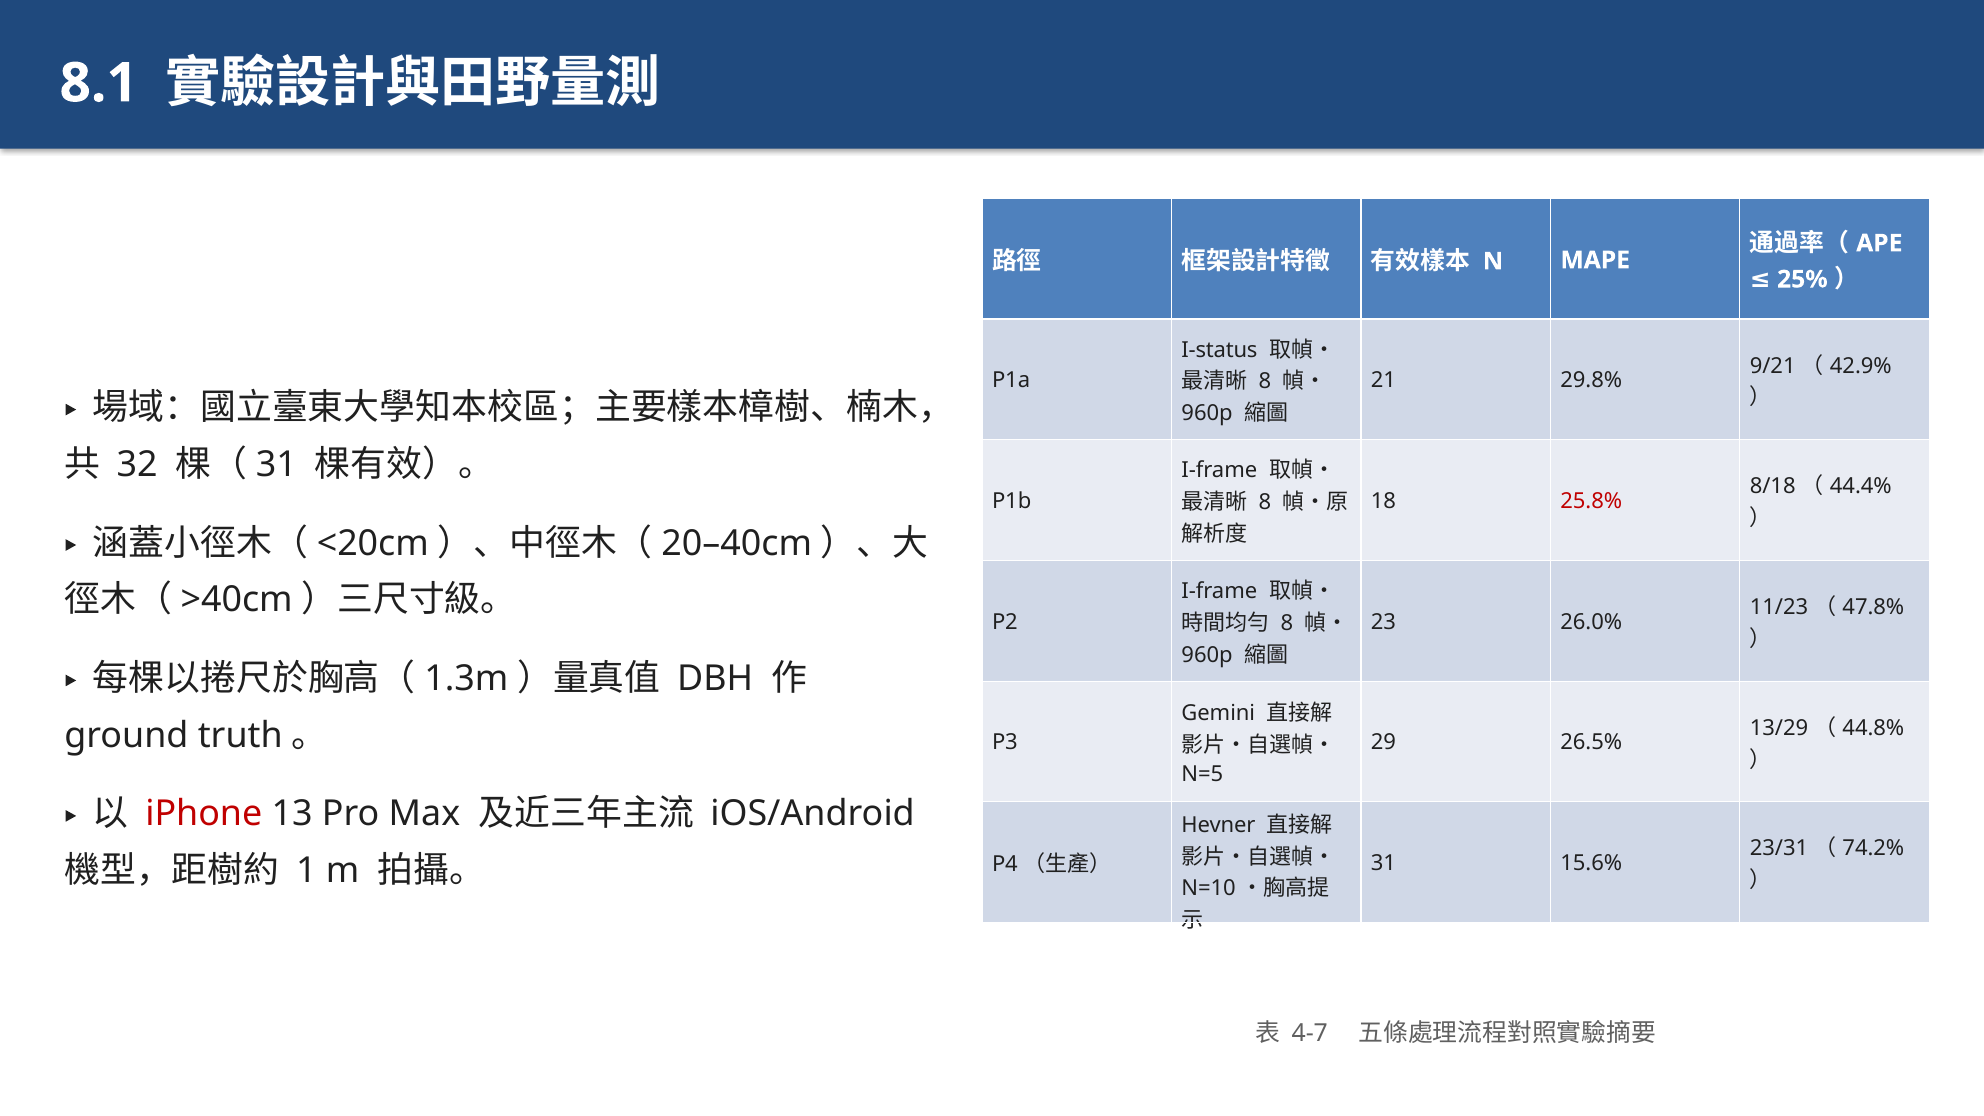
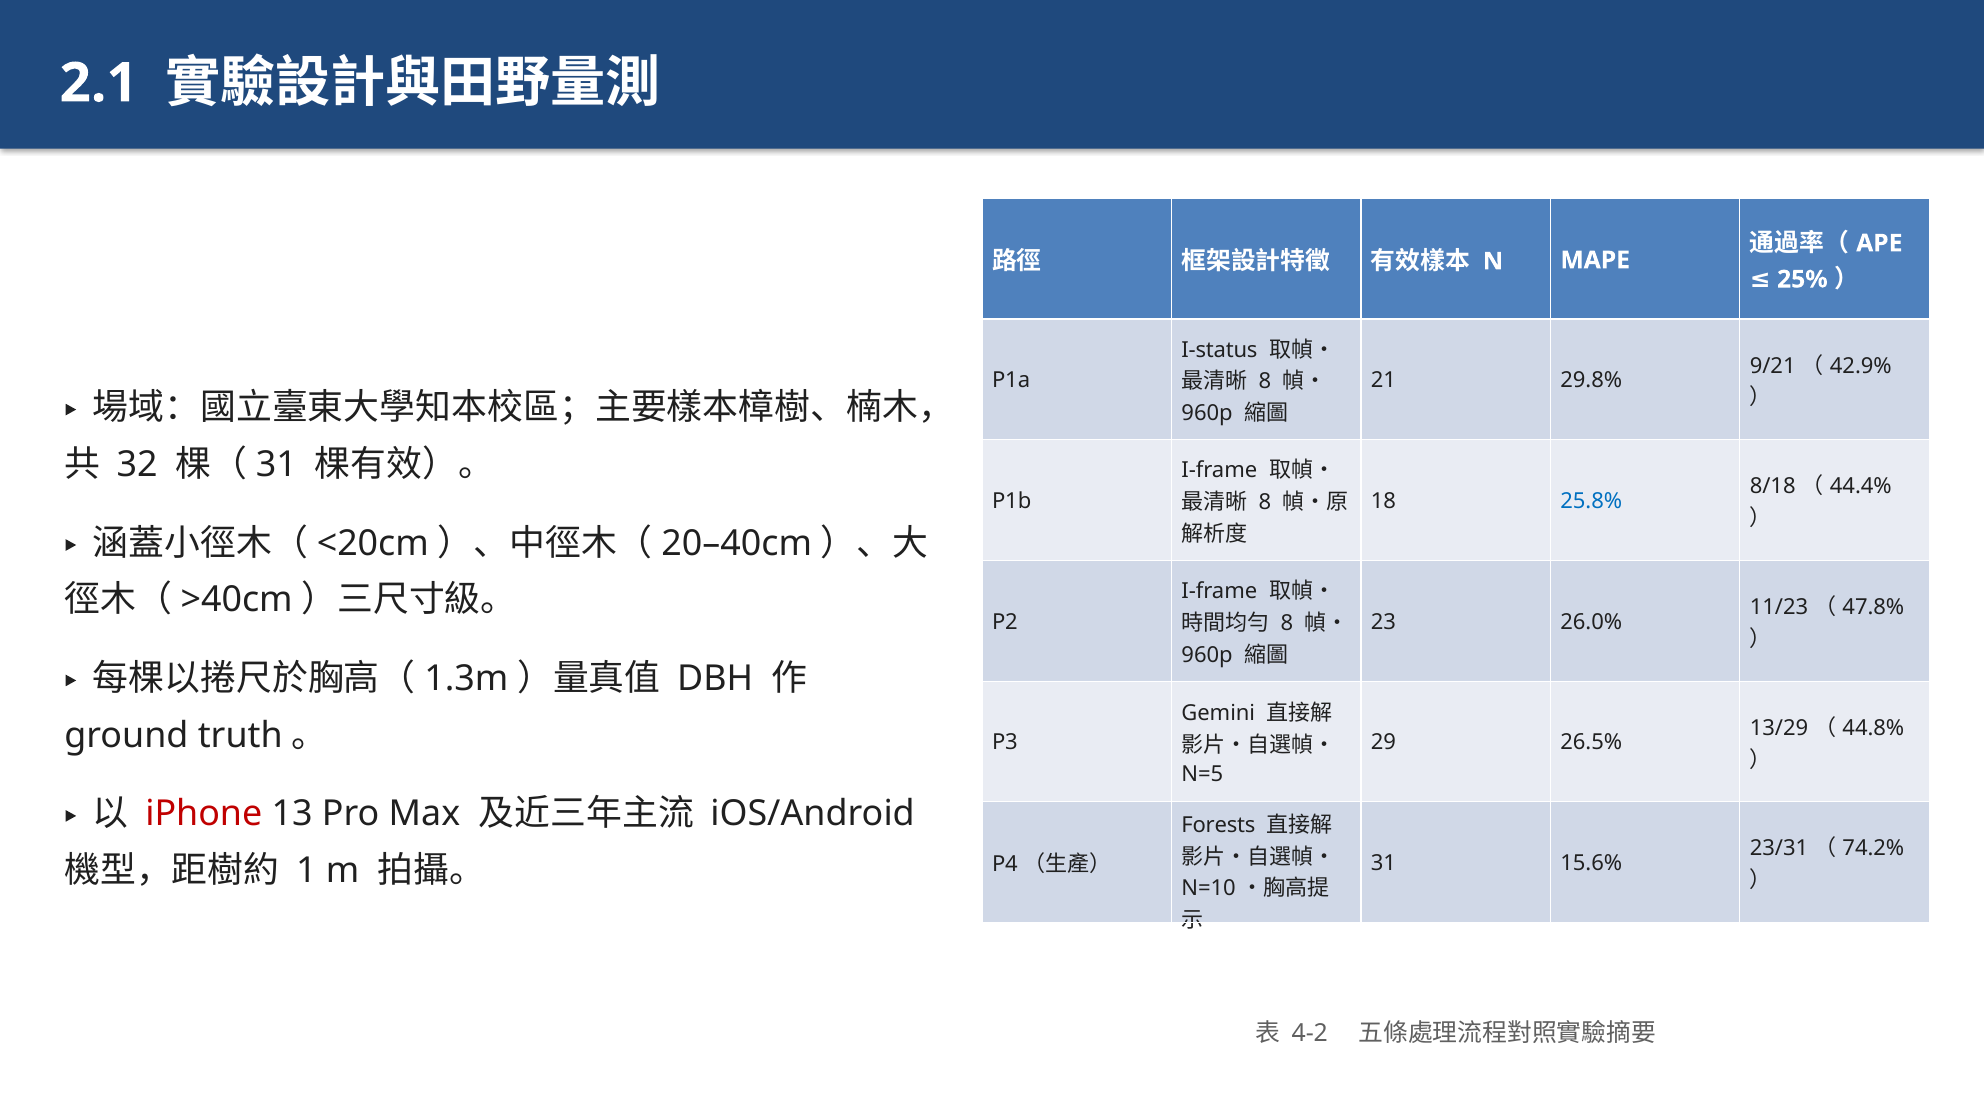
8.1: 8.1 -> 2.1
25.8% colour: red -> blue
Hevner: Hevner -> Forests
4-7: 4-7 -> 4-2
